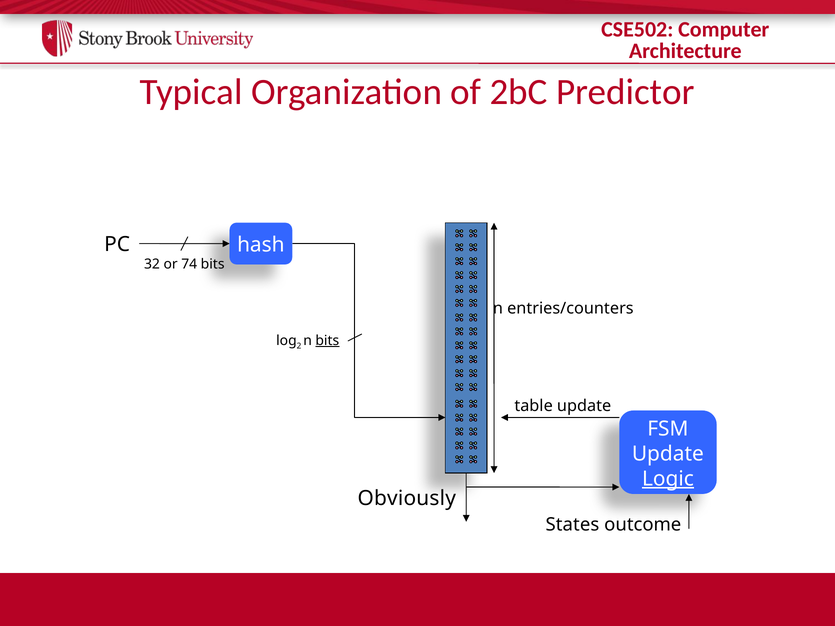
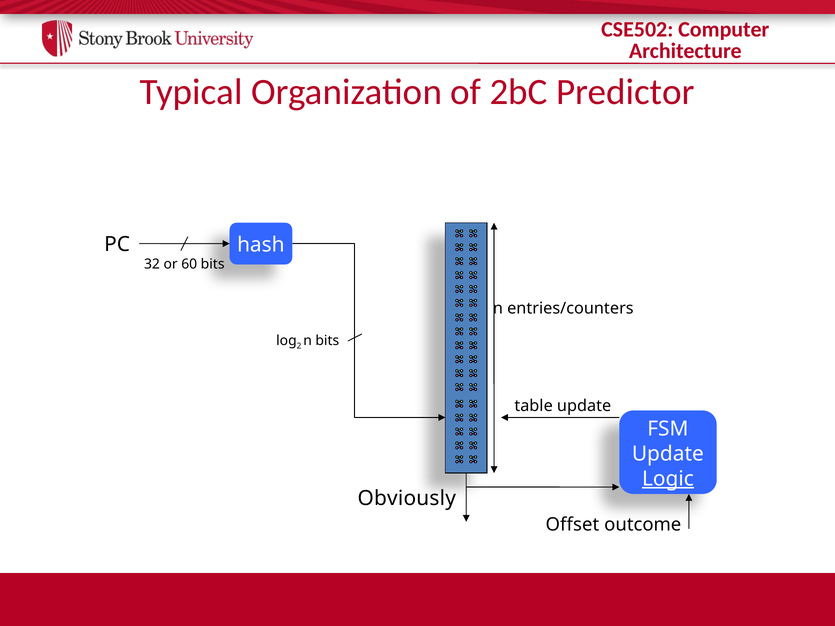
74: 74 -> 60
bits at (327, 341) underline: present -> none
States: States -> Offset
